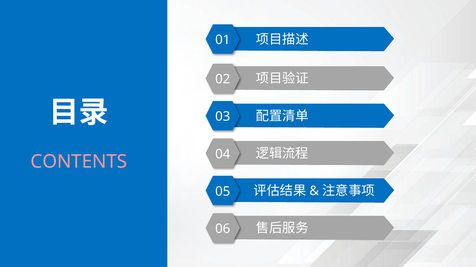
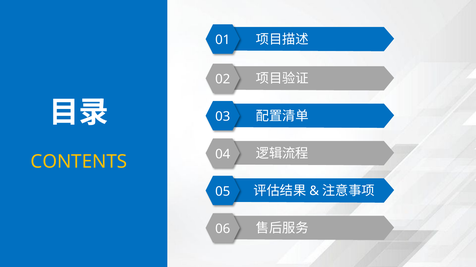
CONTENTS colour: pink -> yellow
